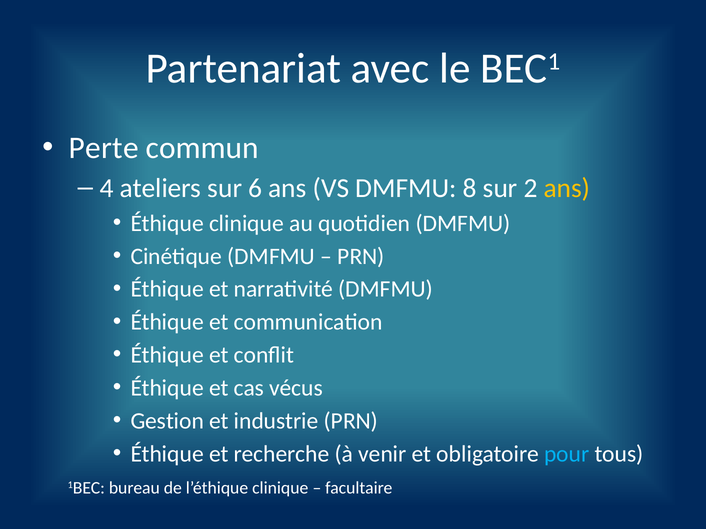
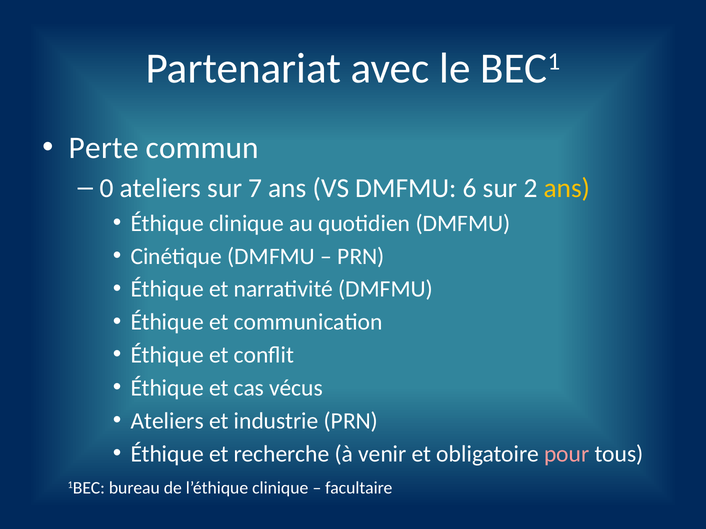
4: 4 -> 0
6: 6 -> 7
8: 8 -> 6
Gestion at (167, 421): Gestion -> Ateliers
pour colour: light blue -> pink
